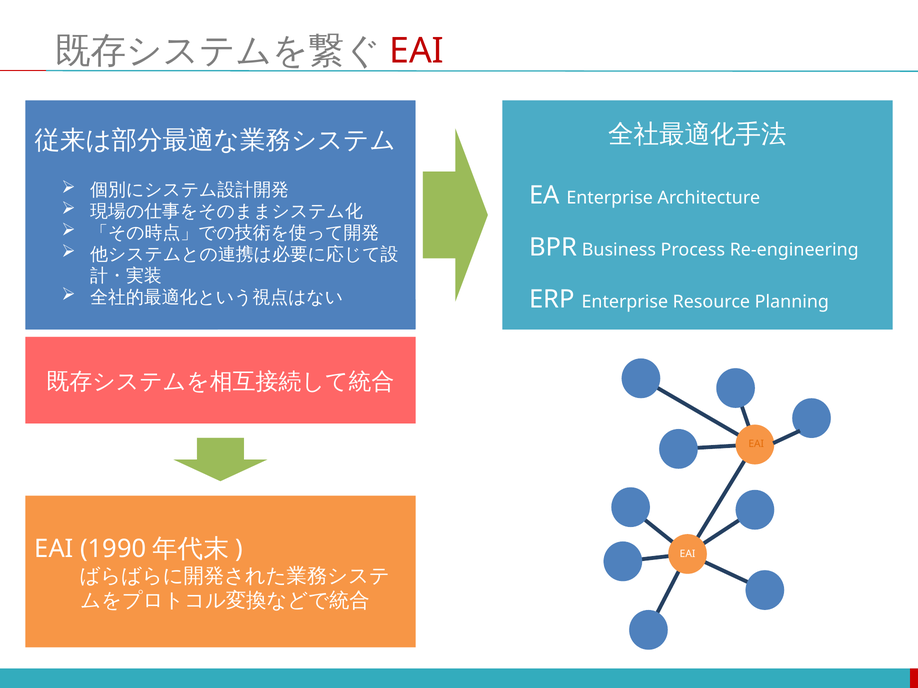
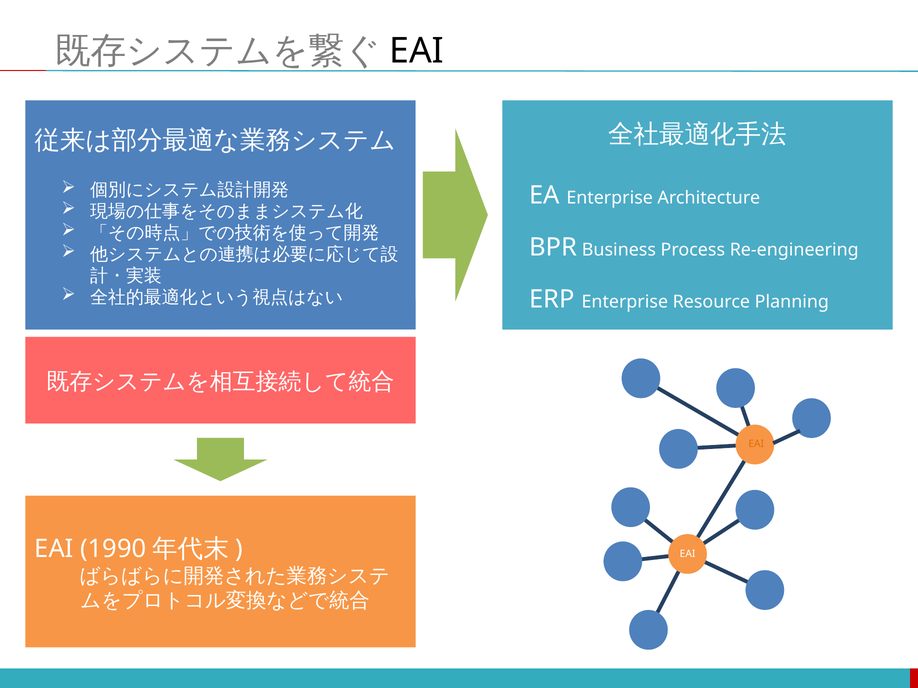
EAI at (417, 51) colour: red -> black
